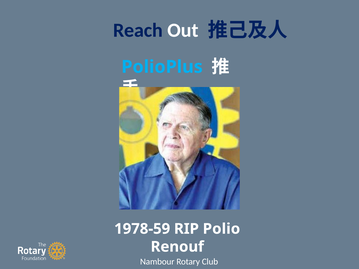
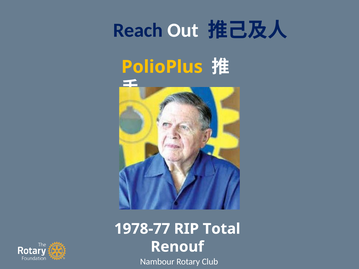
PolioPlus colour: light blue -> yellow
1978-59: 1978-59 -> 1978-77
Polio: Polio -> Total
